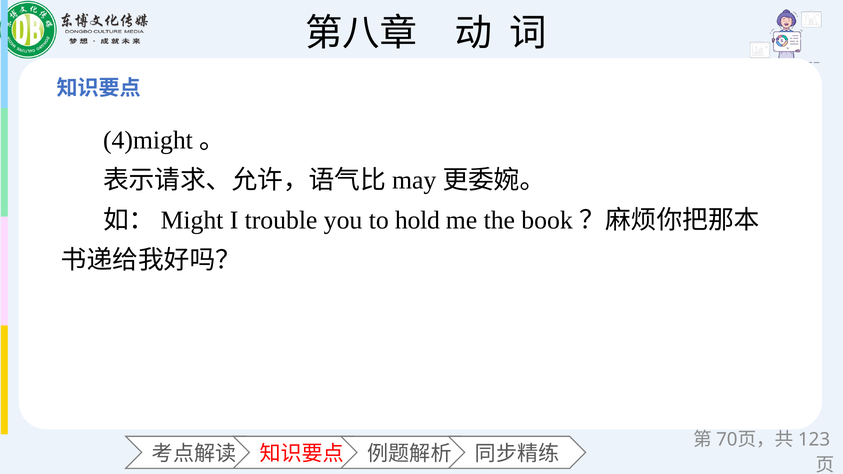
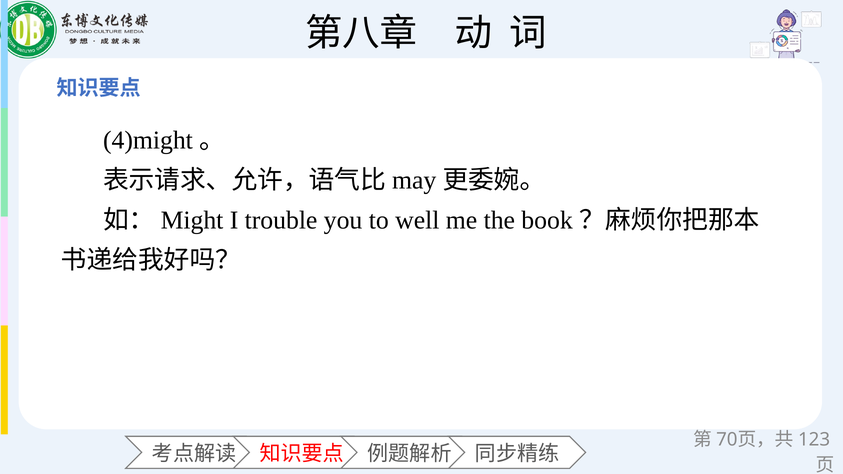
hold: hold -> well
